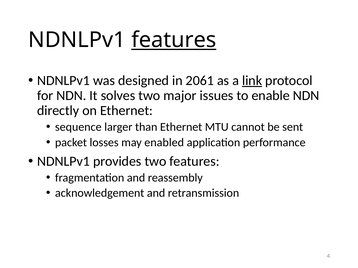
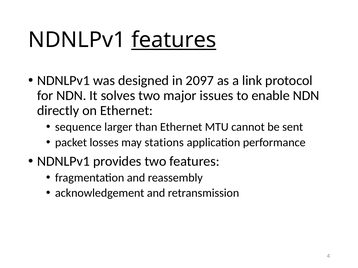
2061: 2061 -> 2097
link underline: present -> none
enabled: enabled -> stations
